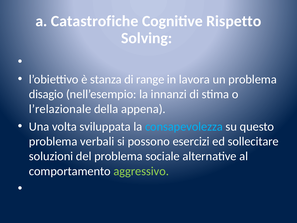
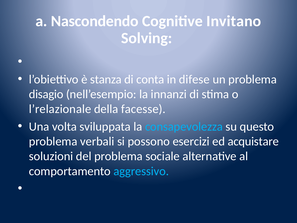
Catastrofiche: Catastrofiche -> Nascondendo
Rispetto: Rispetto -> Invitano
range: range -> conta
lavora: lavora -> difese
appena: appena -> facesse
sollecitare: sollecitare -> acquistare
aggressivo colour: light green -> light blue
